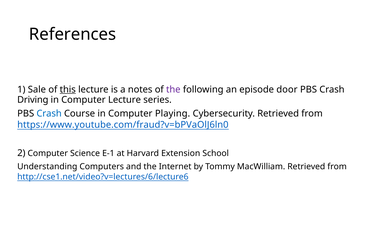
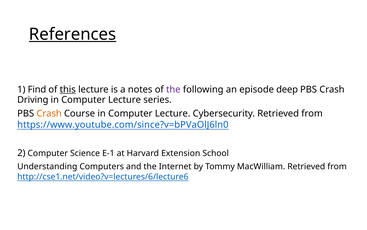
References underline: none -> present
Sale: Sale -> Find
door: door -> deep
Crash at (49, 113) colour: blue -> orange
Course in Computer Playing: Playing -> Lecture
https://www.youtube.com/fraud?v=bPVaOlJ6ln0: https://www.youtube.com/fraud?v=bPVaOlJ6ln0 -> https://www.youtube.com/since?v=bPVaOlJ6ln0
